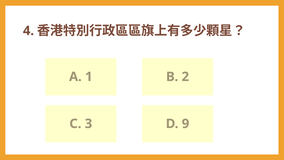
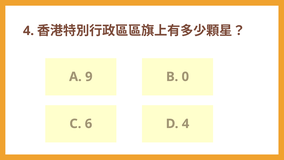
1: 1 -> 9
2: 2 -> 0
3: 3 -> 6
D 9: 9 -> 4
